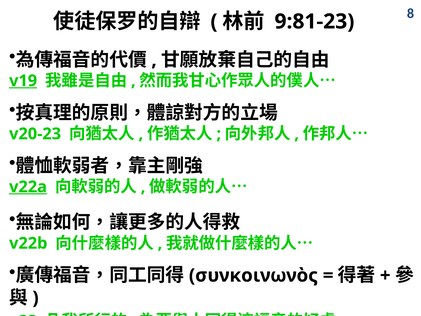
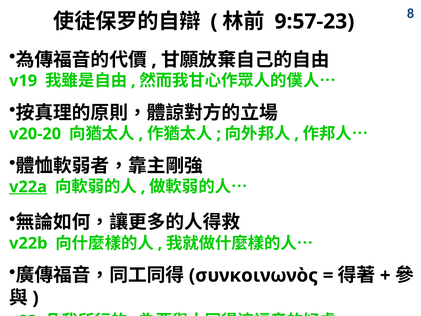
9:81-23: 9:81-23 -> 9:57-23
v19 underline: present -> none
v20-23: v20-23 -> v20-20
